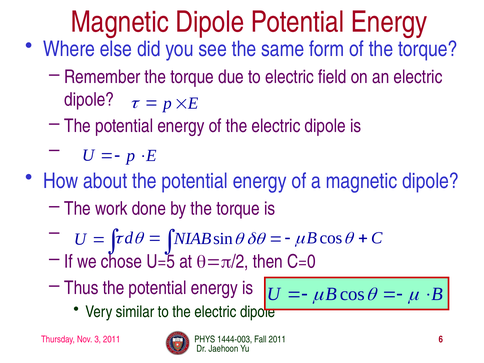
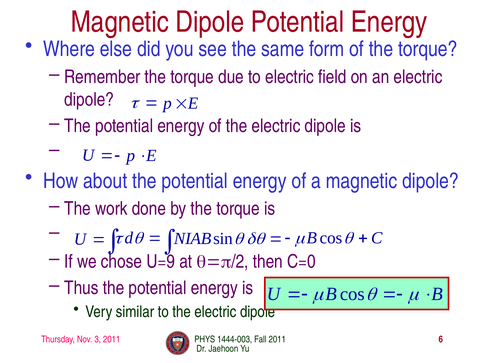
U=5: U=5 -> U=9
